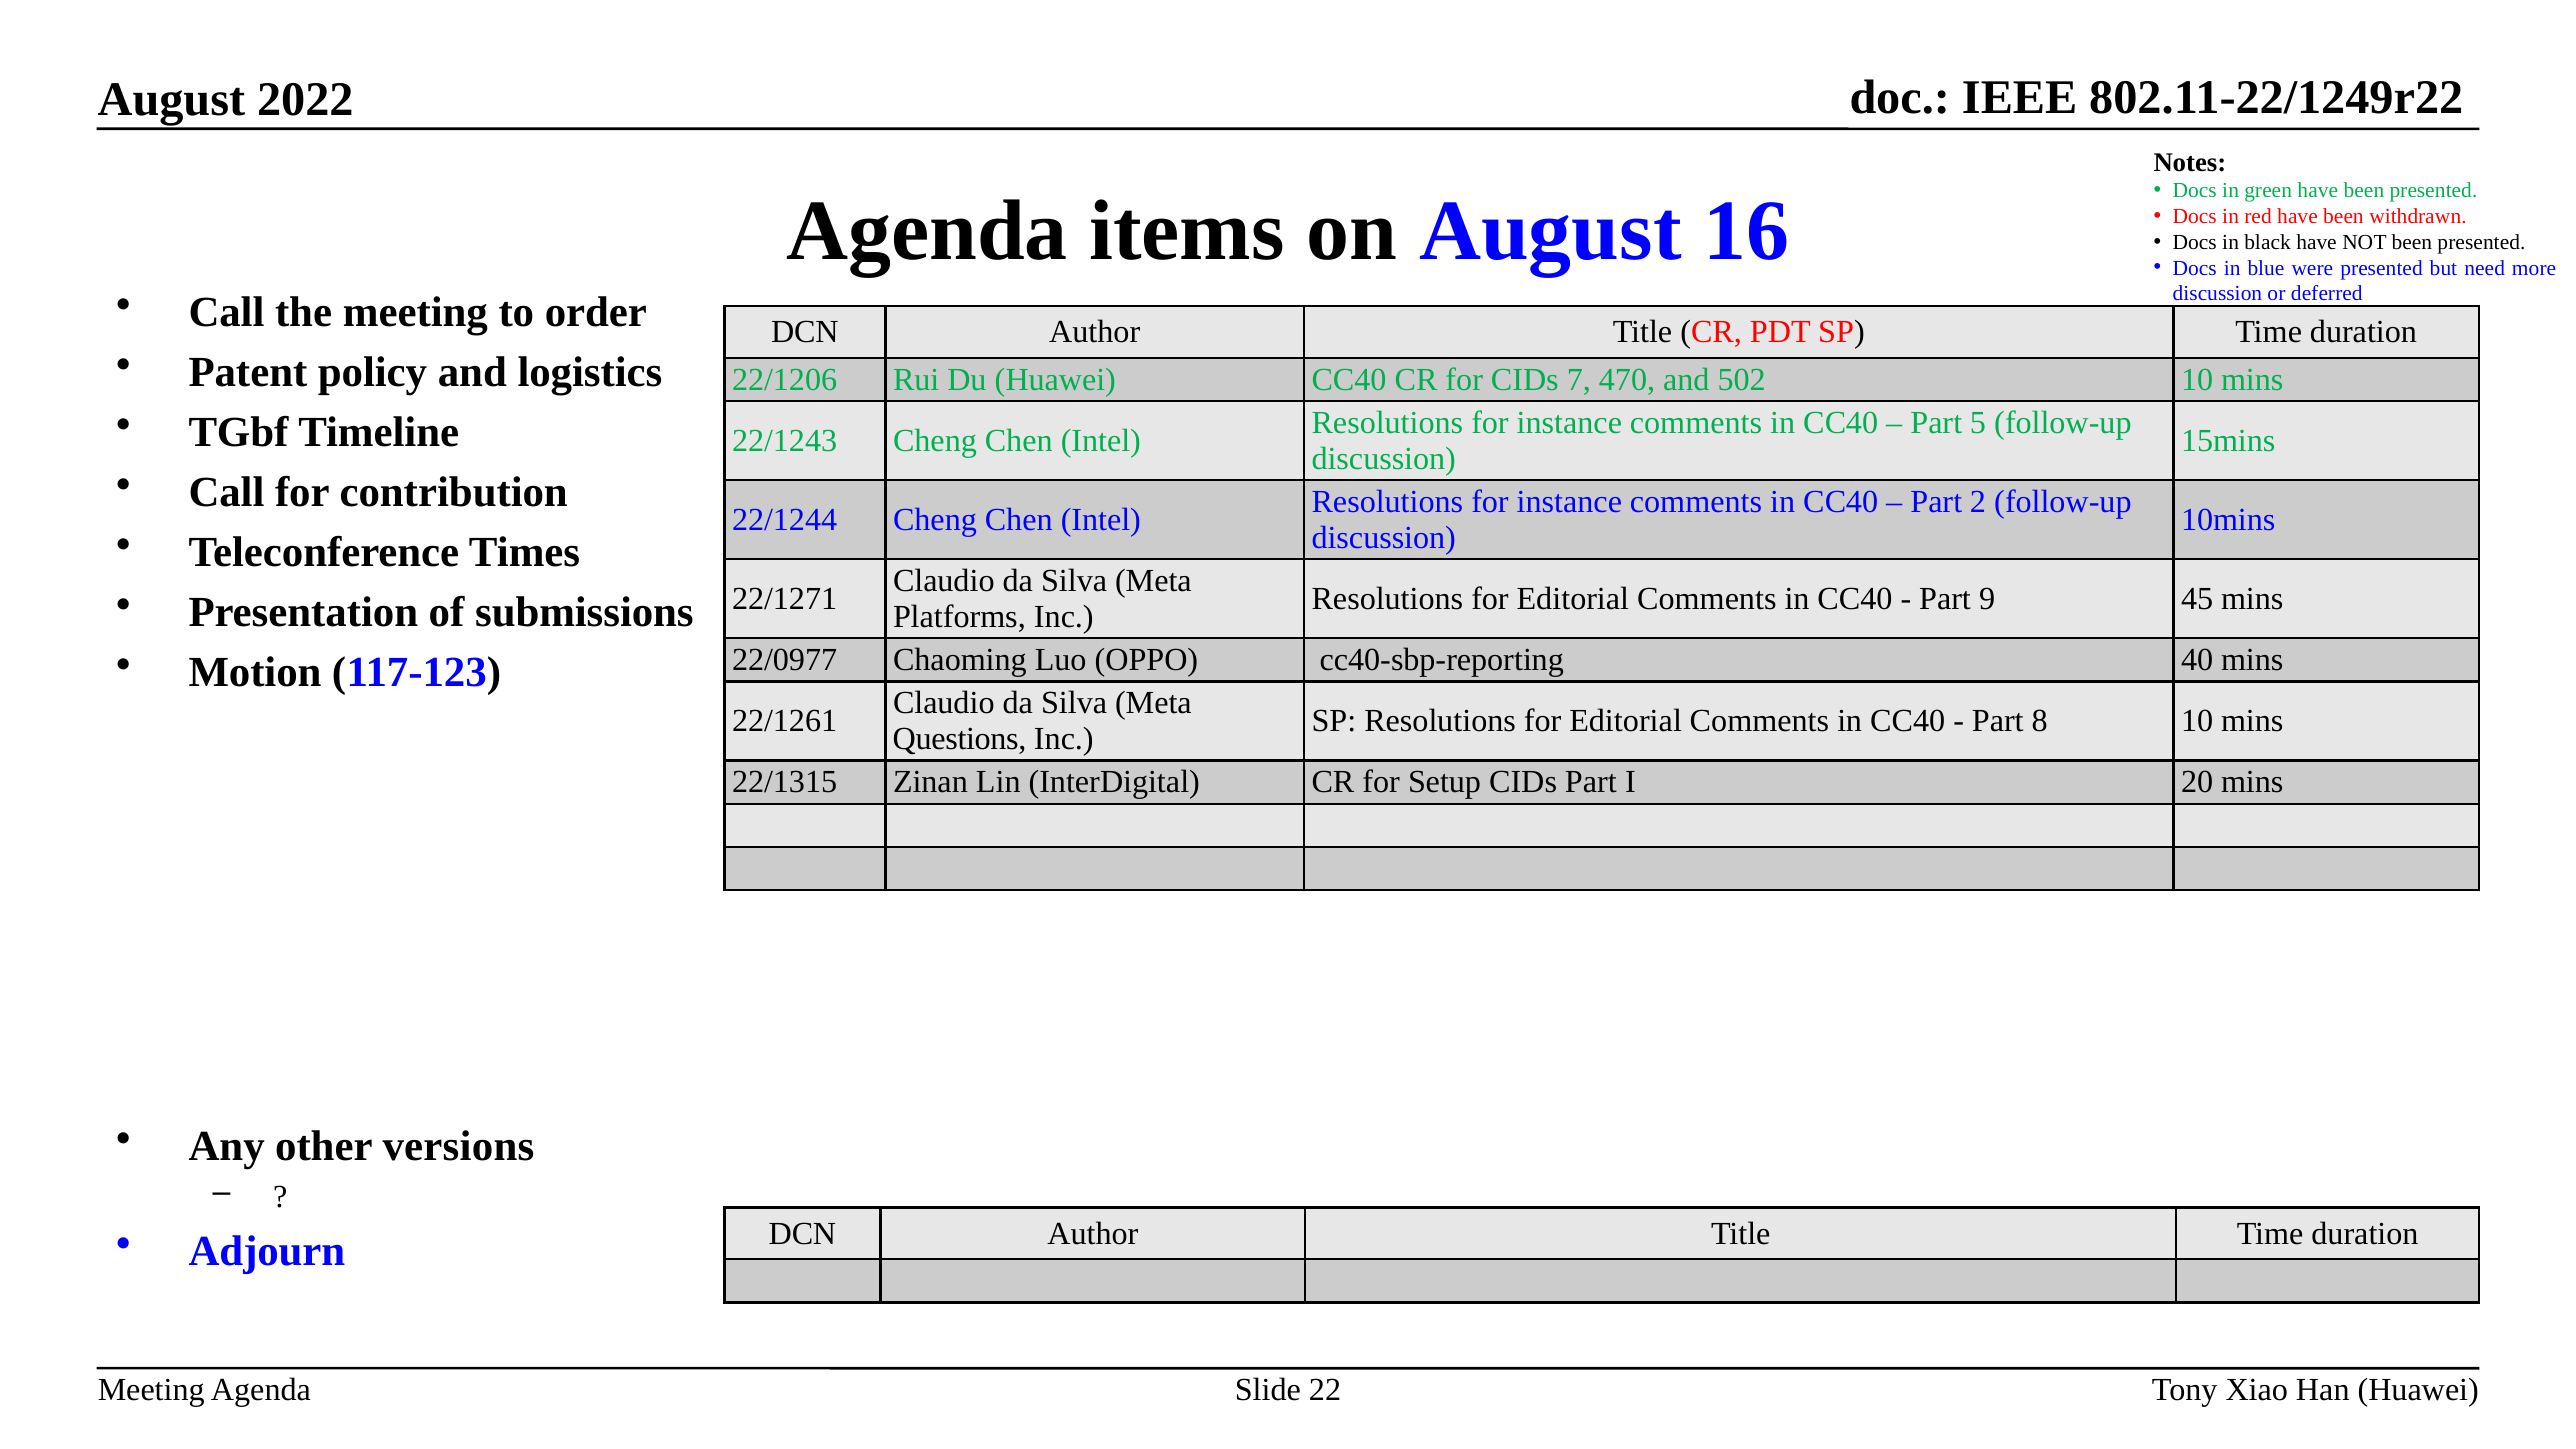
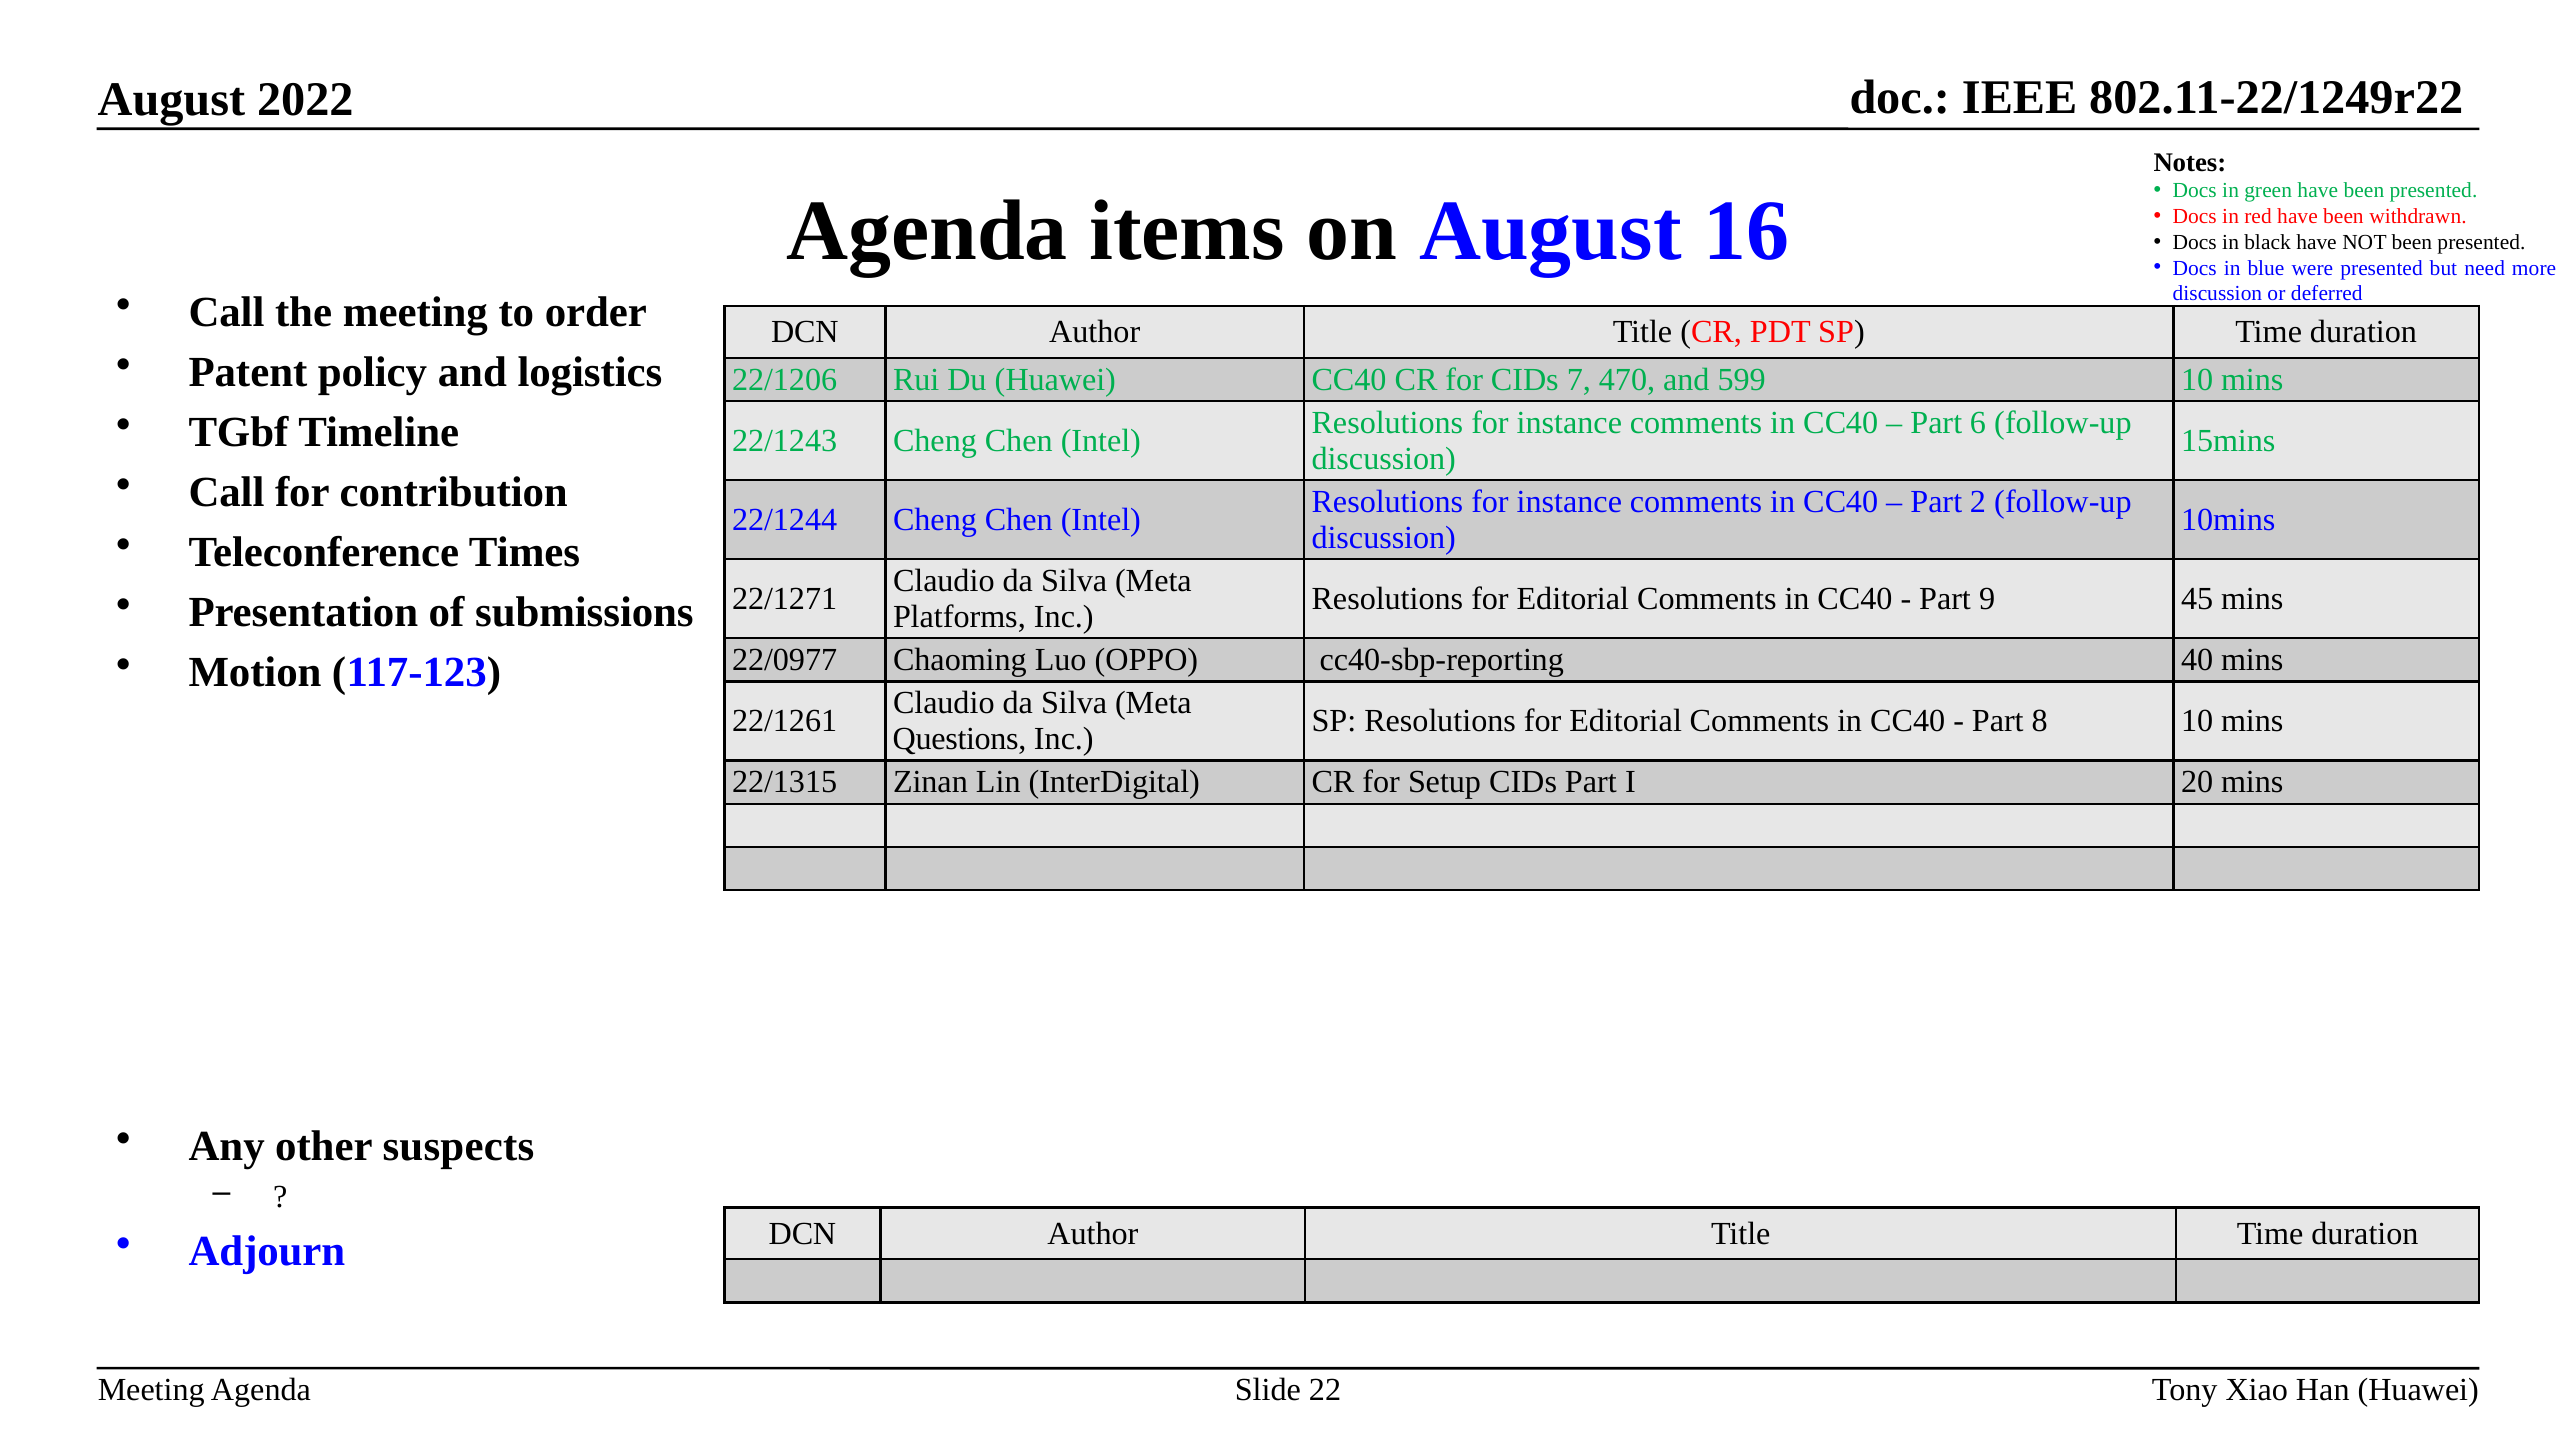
502: 502 -> 599
5: 5 -> 6
versions: versions -> suspects
